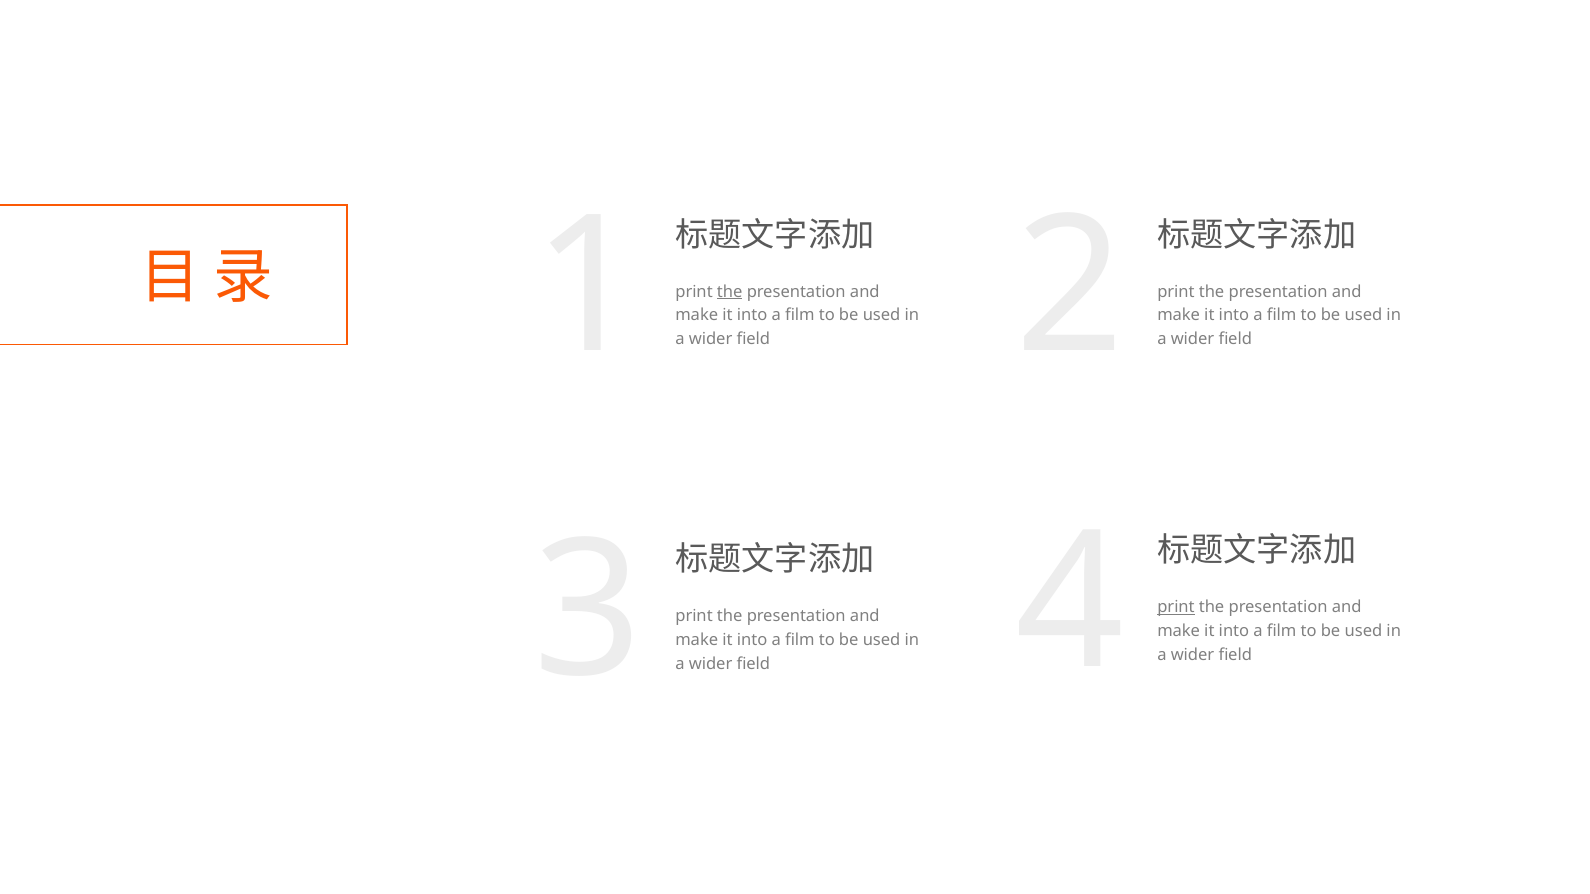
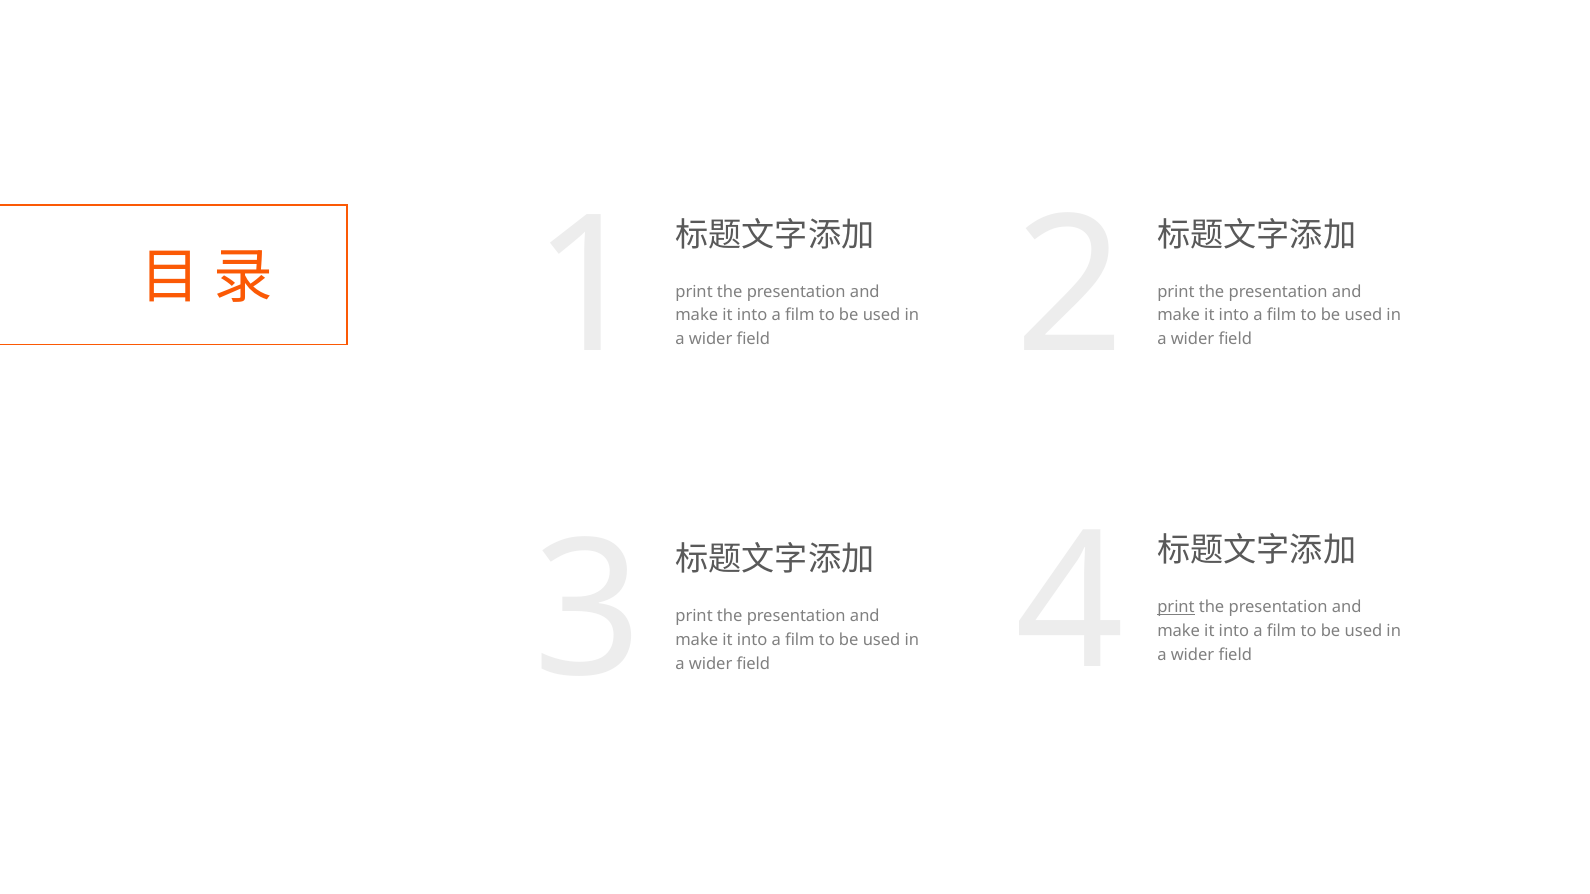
the at (730, 292) underline: present -> none
